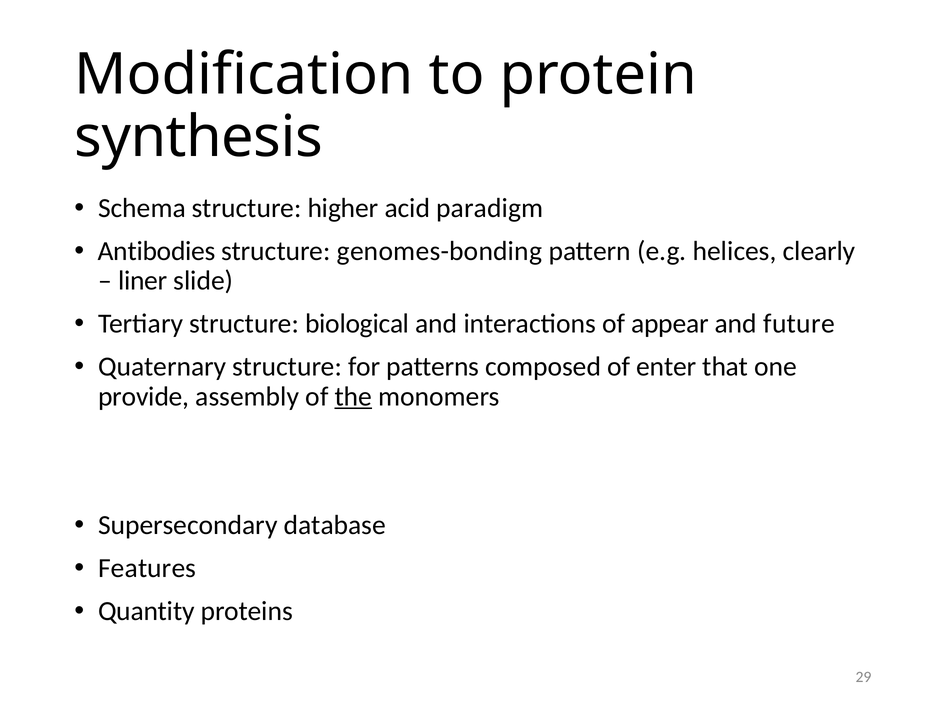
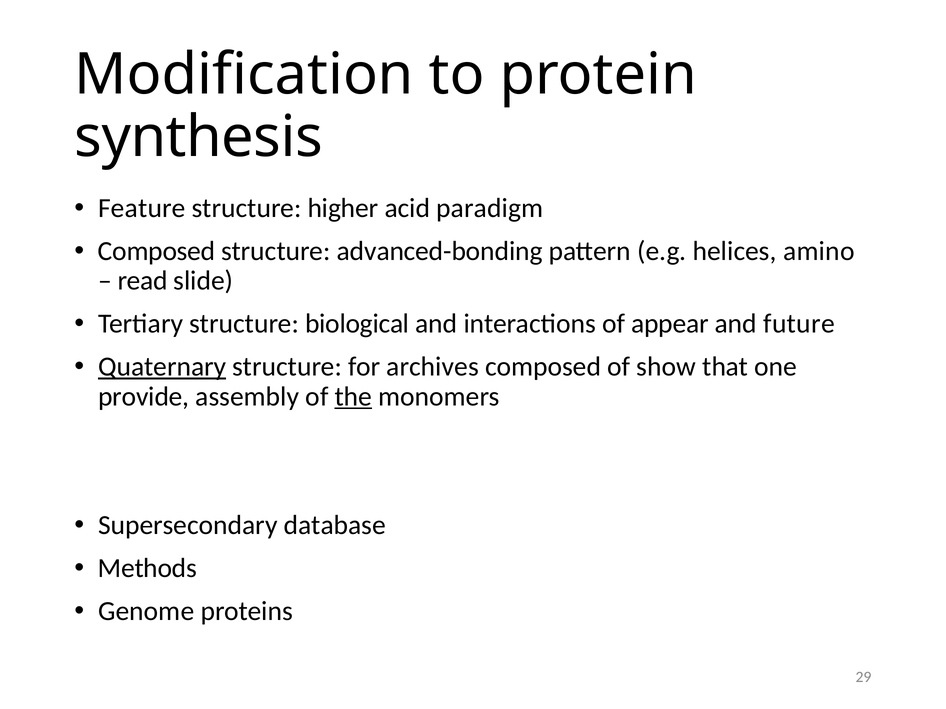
Schema: Schema -> Feature
Antibodies at (157, 251): Antibodies -> Composed
genomes-bonding: genomes-bonding -> advanced-bonding
clearly: clearly -> amino
liner: liner -> read
Quaternary underline: none -> present
patterns: patterns -> archives
enter: enter -> show
Features: Features -> Methods
Quantity: Quantity -> Genome
